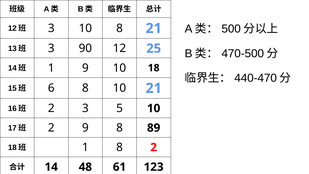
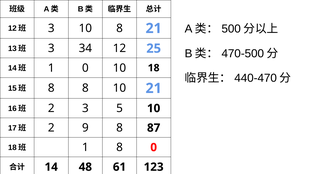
90: 90 -> 34
1 9: 9 -> 0
6 at (51, 88): 6 -> 8
89: 89 -> 87
8 2: 2 -> 0
